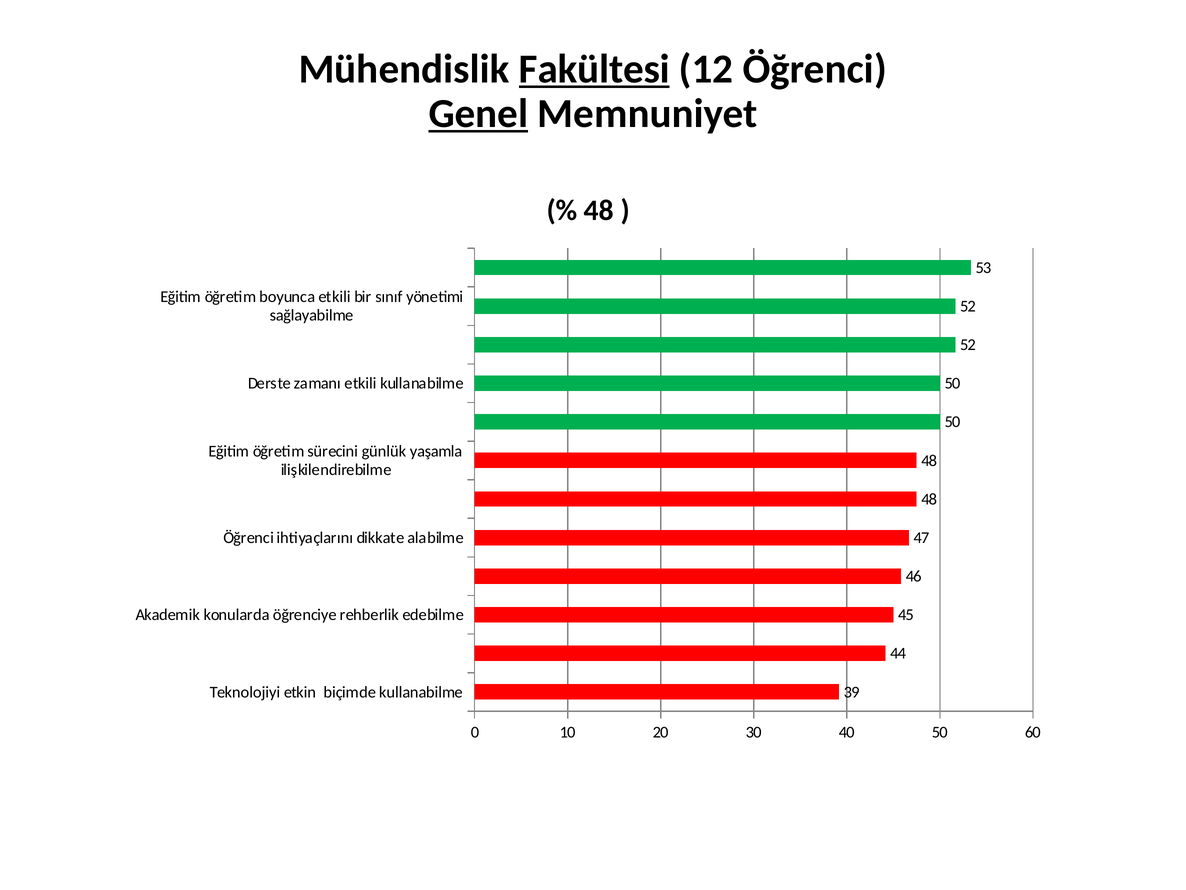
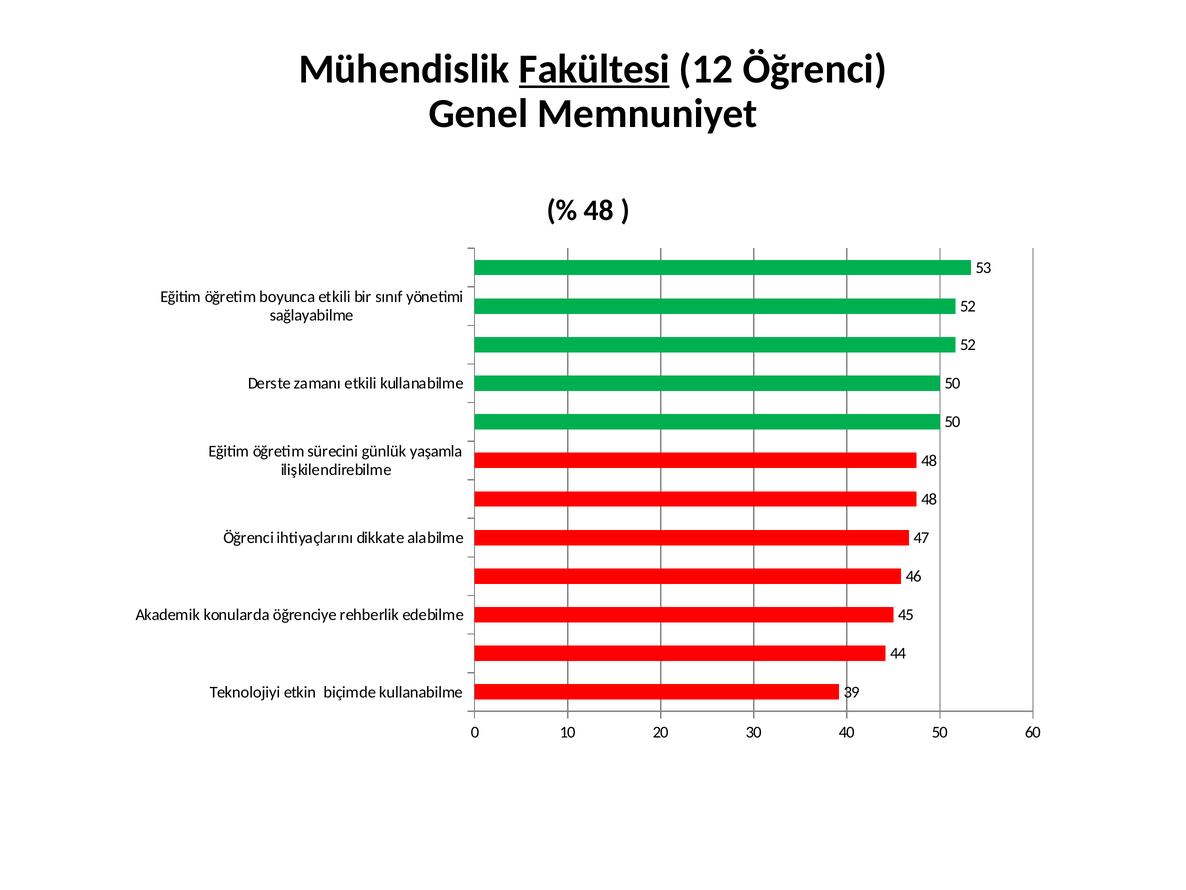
Genel underline: present -> none
